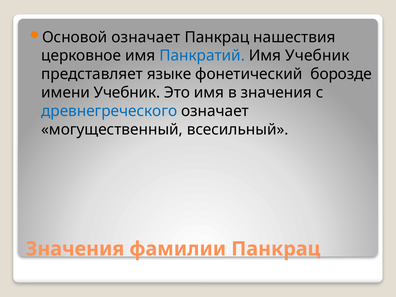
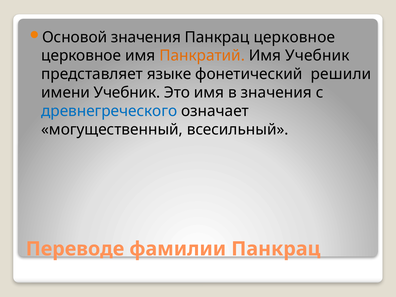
Основой означает: означает -> значения
Панкрац нашествия: нашествия -> церковное
Панкратий colour: blue -> orange
борозде: борозде -> решили
Значения at (75, 249): Значения -> Переводе
